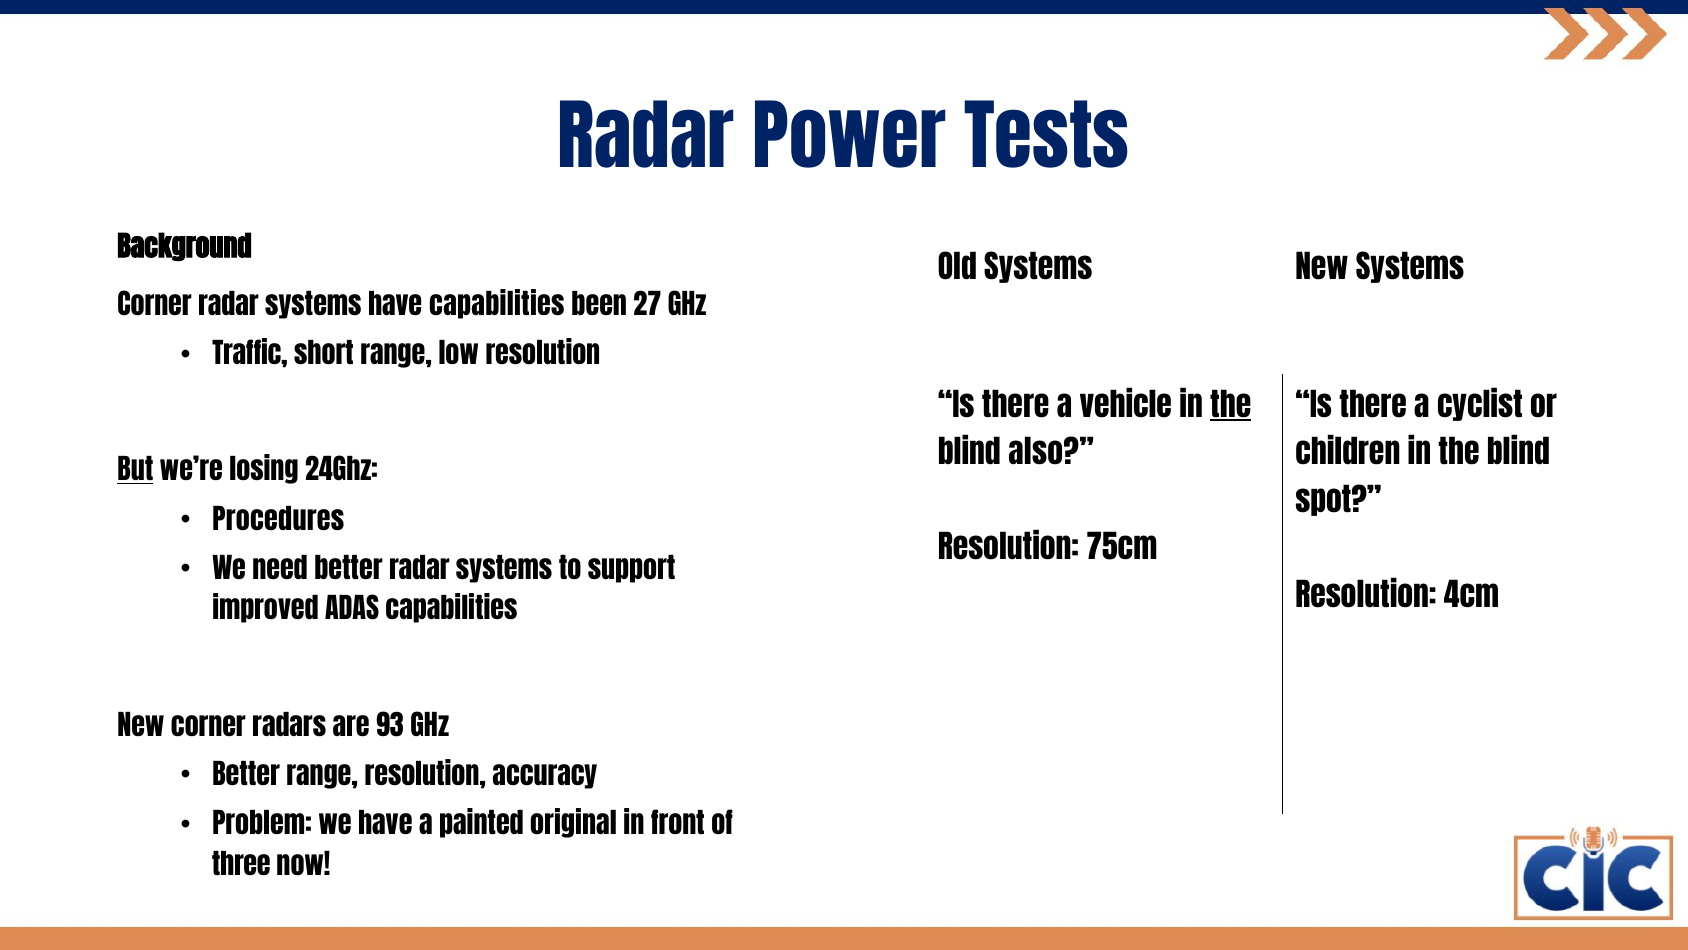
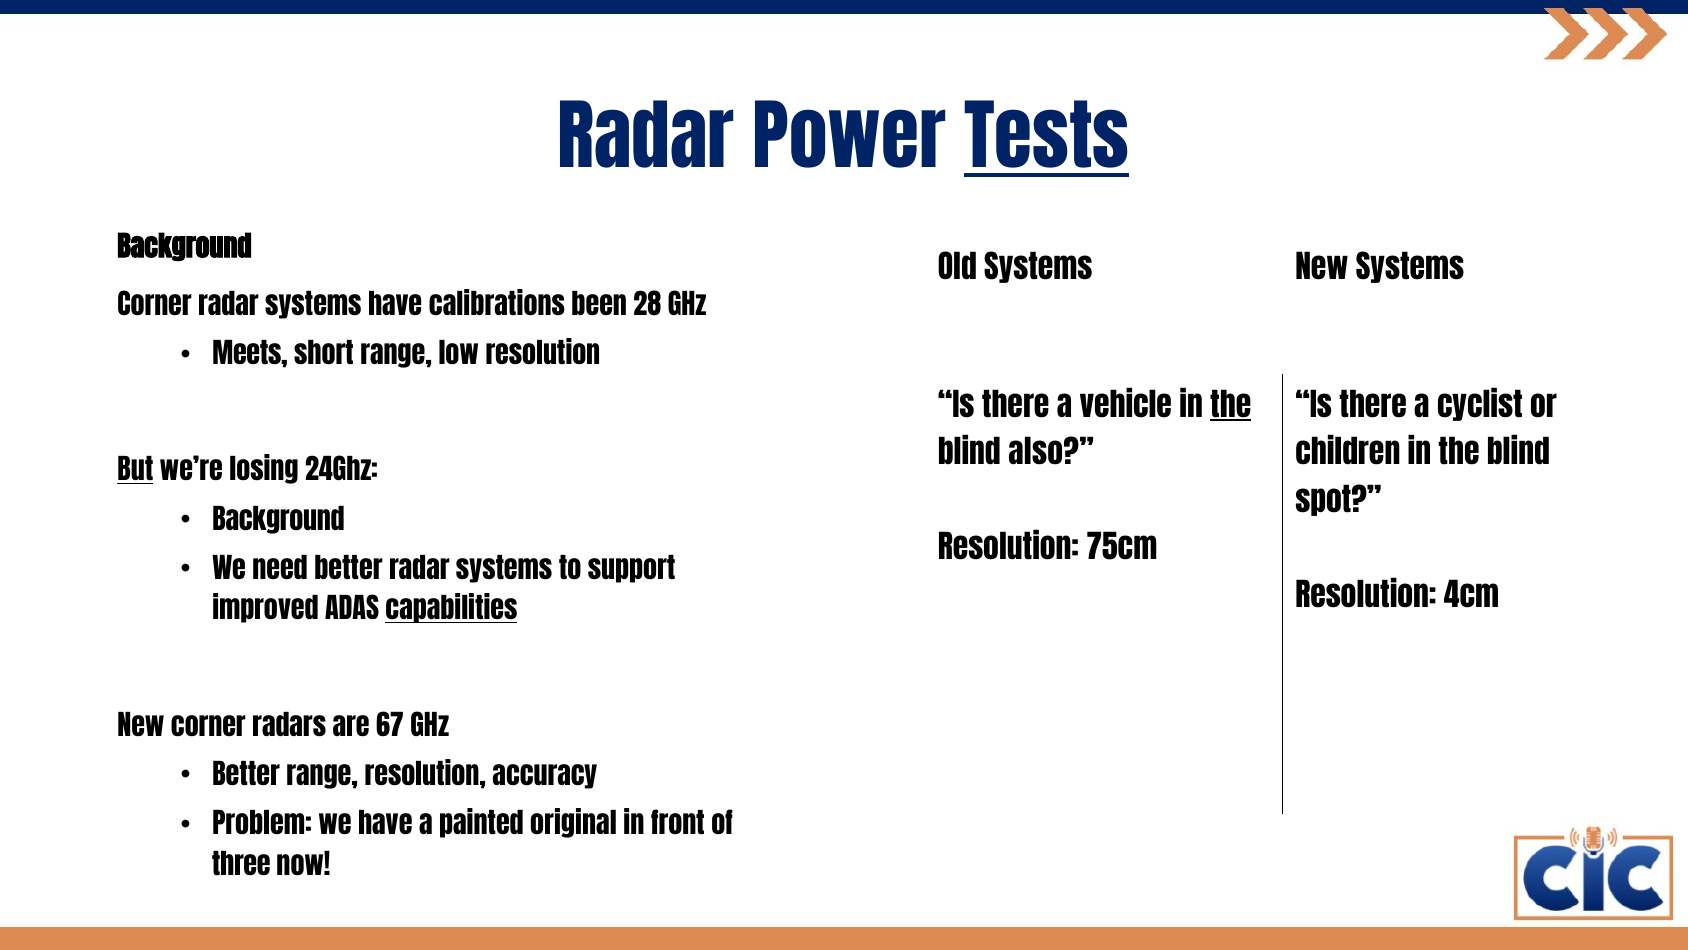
Tests underline: none -> present
have capabilities: capabilities -> calibrations
27: 27 -> 28
Traffic: Traffic -> Meets
Procedures at (278, 520): Procedures -> Background
capabilities at (451, 610) underline: none -> present
93: 93 -> 67
